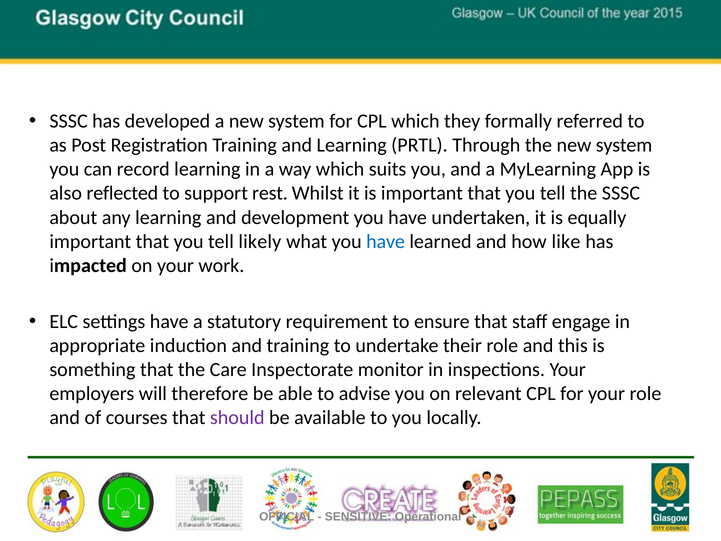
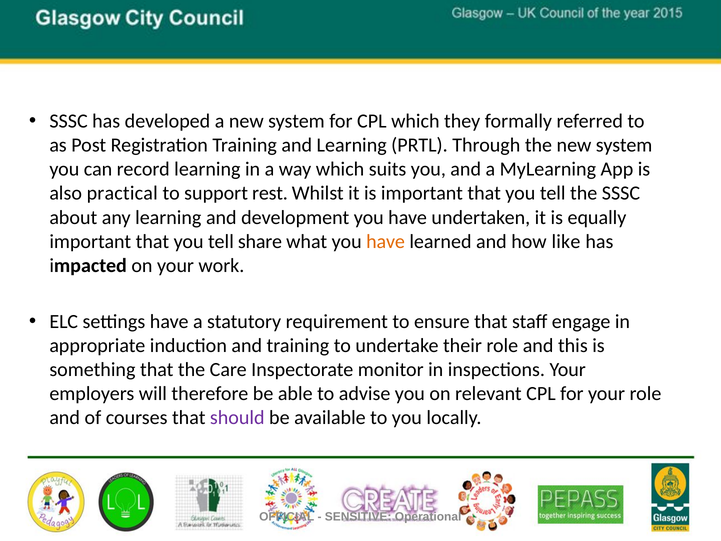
reflected: reflected -> practical
likely: likely -> share
have at (386, 241) colour: blue -> orange
